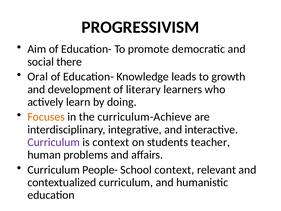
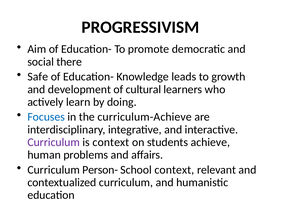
Oral: Oral -> Safe
literary: literary -> cultural
Focuses colour: orange -> blue
teacher: teacher -> achieve
People-: People- -> Person-
